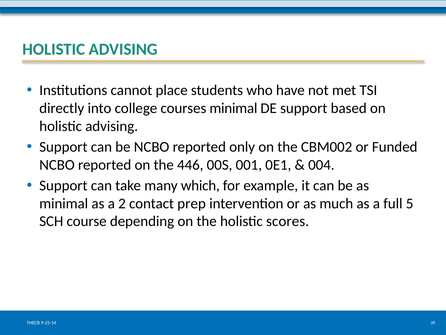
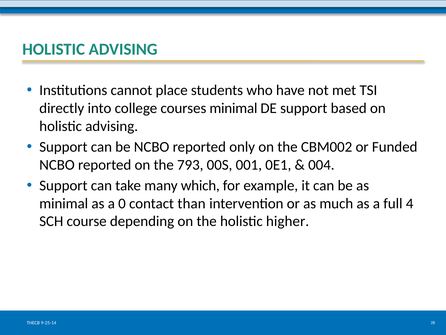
446: 446 -> 793
2: 2 -> 0
prep: prep -> than
5: 5 -> 4
scores: scores -> higher
